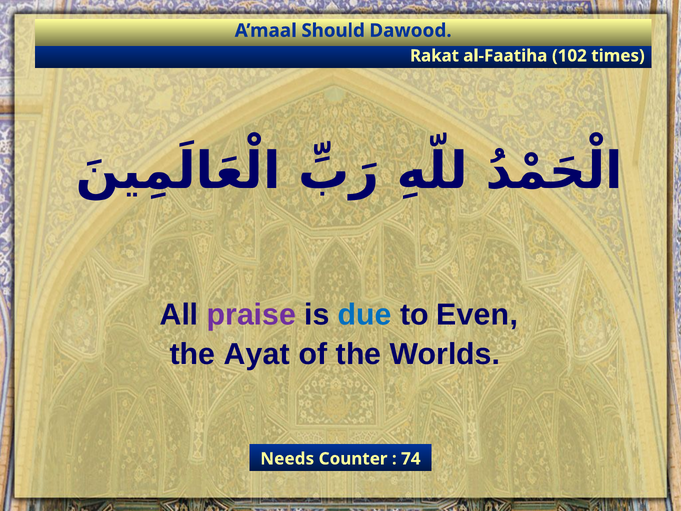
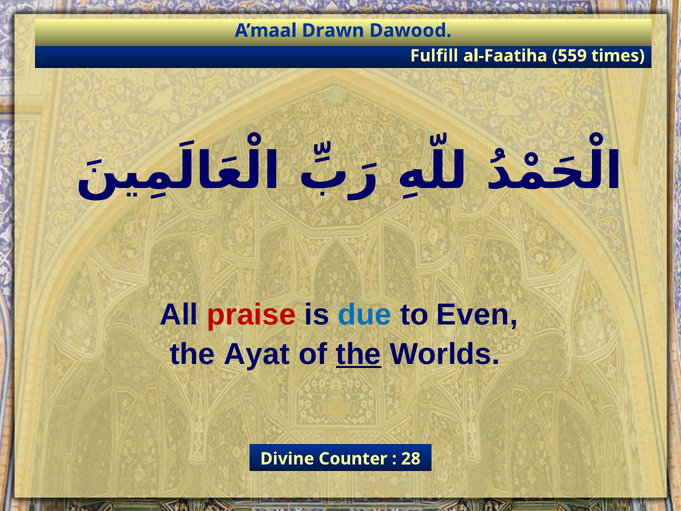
Should: Should -> Drawn
Rakat: Rakat -> Fulfill
102: 102 -> 559
praise colour: purple -> red
the at (359, 354) underline: none -> present
Needs: Needs -> Divine
74: 74 -> 28
